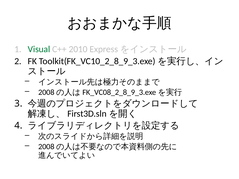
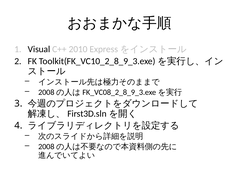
Visual colour: green -> black
